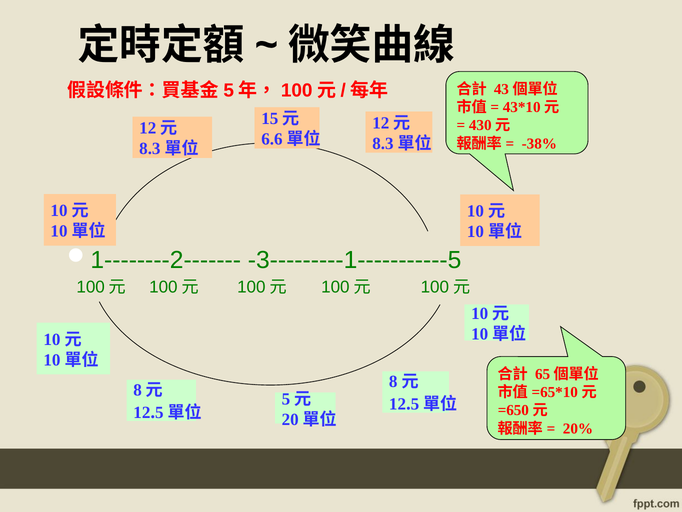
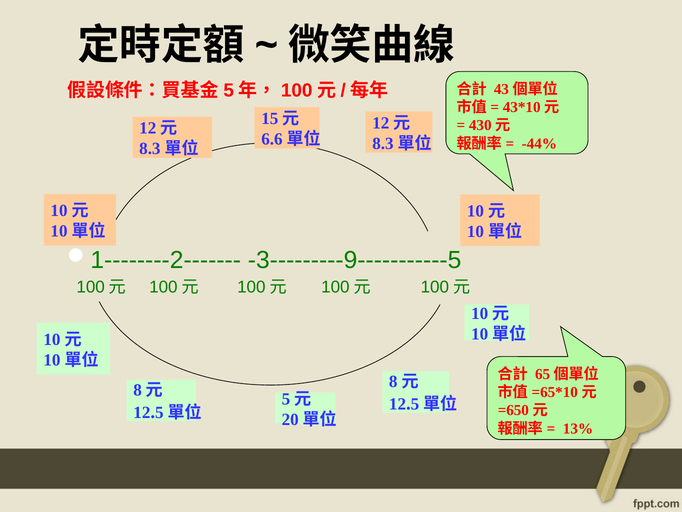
-38%: -38% -> -44%
-3---------1-----------5: -3---------1-----------5 -> -3---------9-----------5
20%: 20% -> 13%
